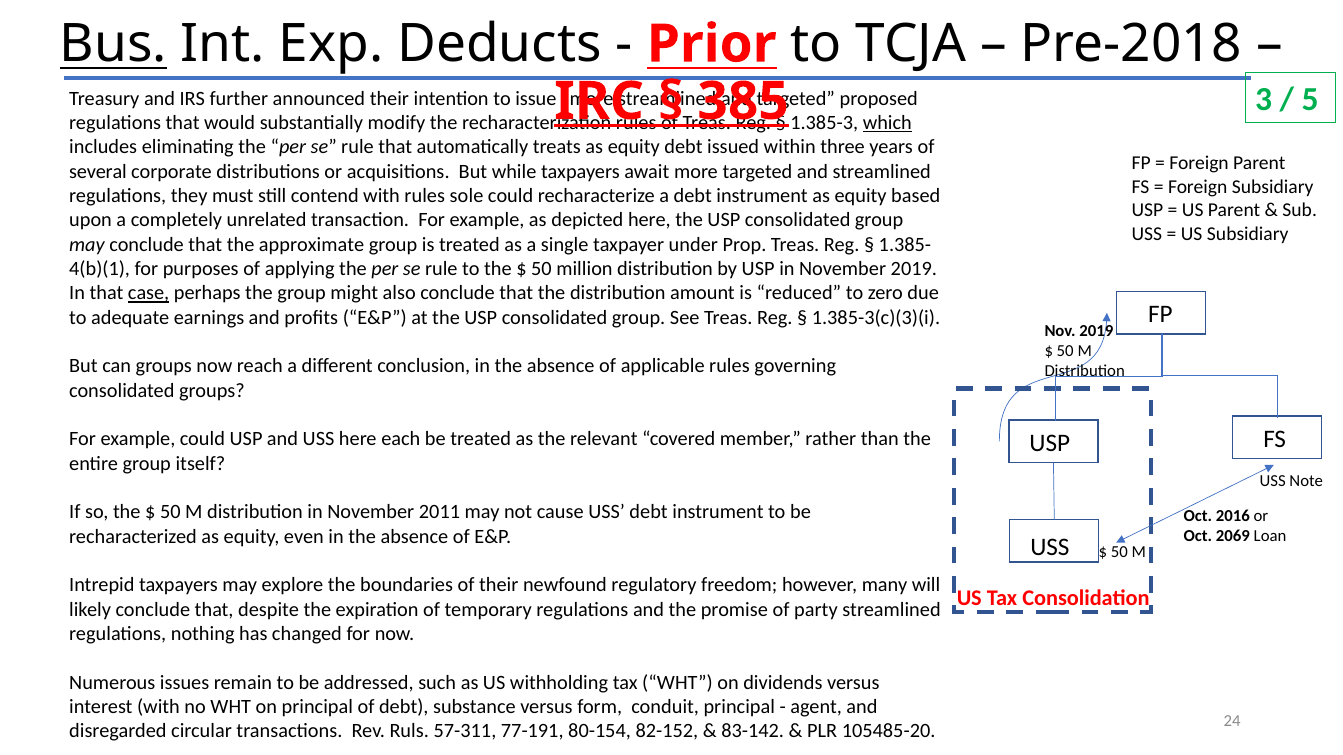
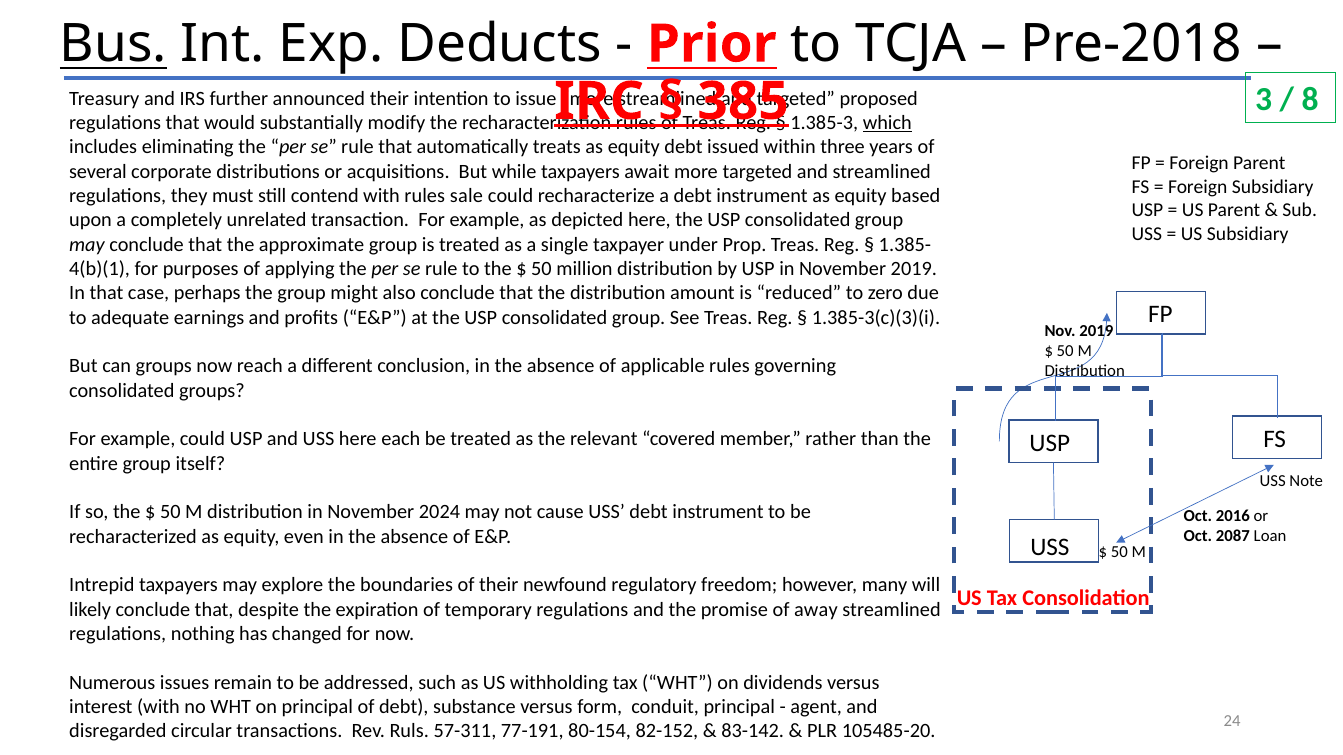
5: 5 -> 8
sole: sole -> sale
case underline: present -> none
2011: 2011 -> 2024
2069: 2069 -> 2087
party: party -> away
